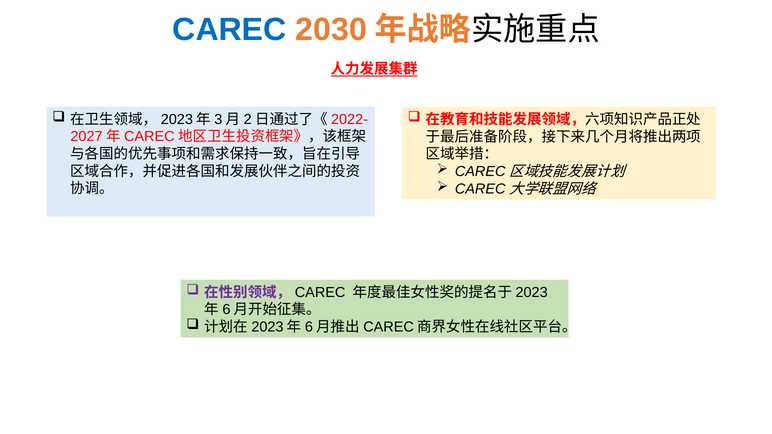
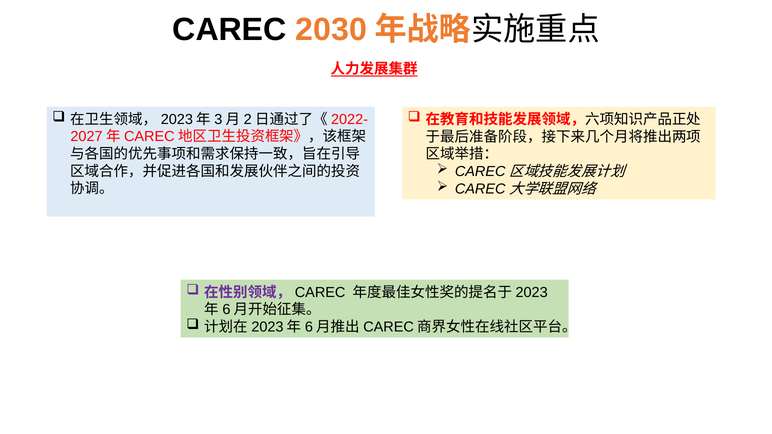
CAREC colour: blue -> black
